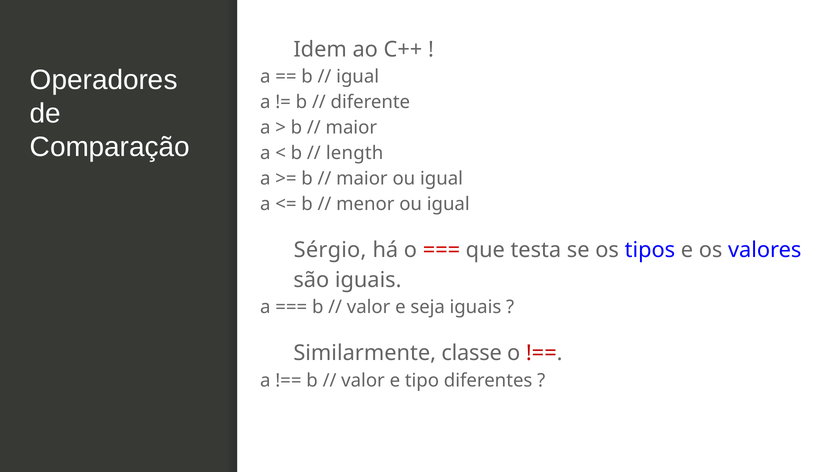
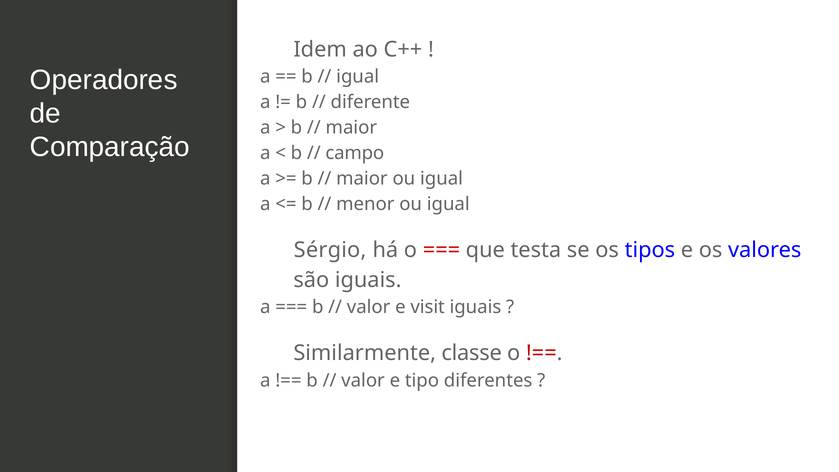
length: length -> campo
seja: seja -> visit
